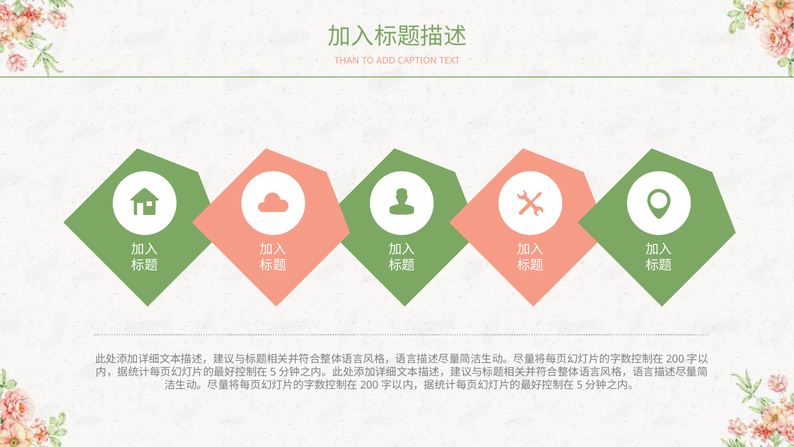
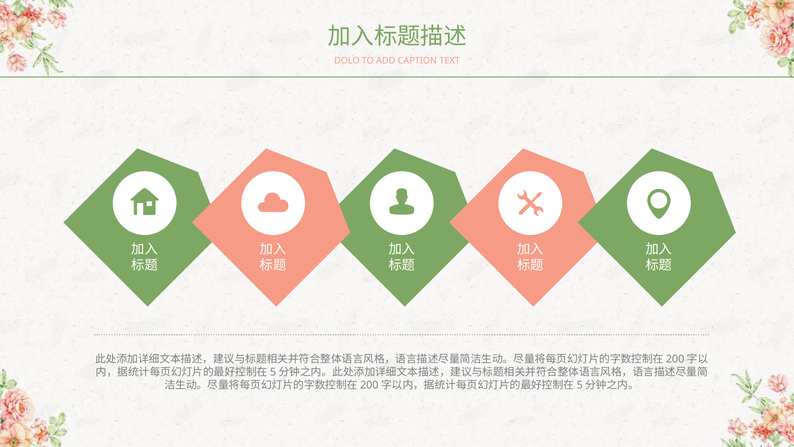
THAN: THAN -> DOLO
